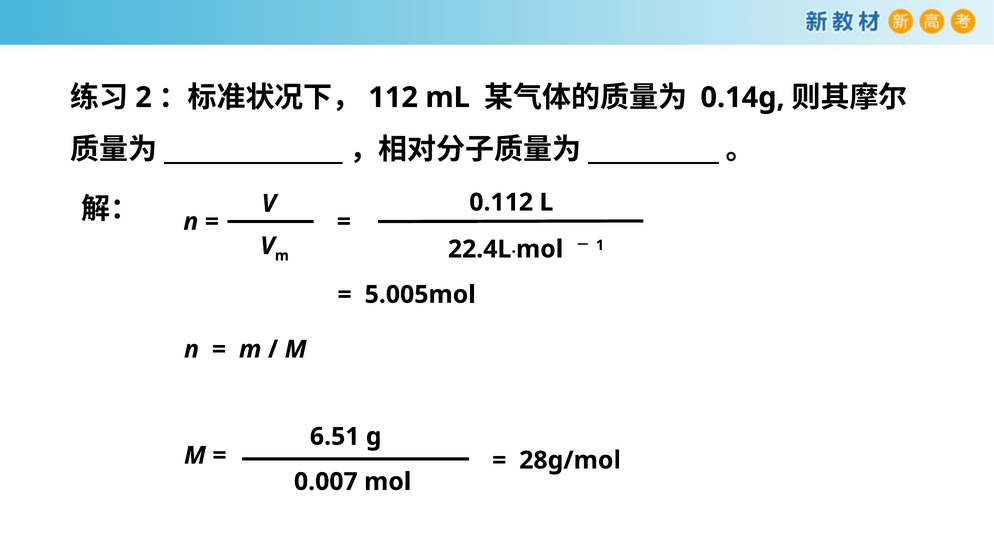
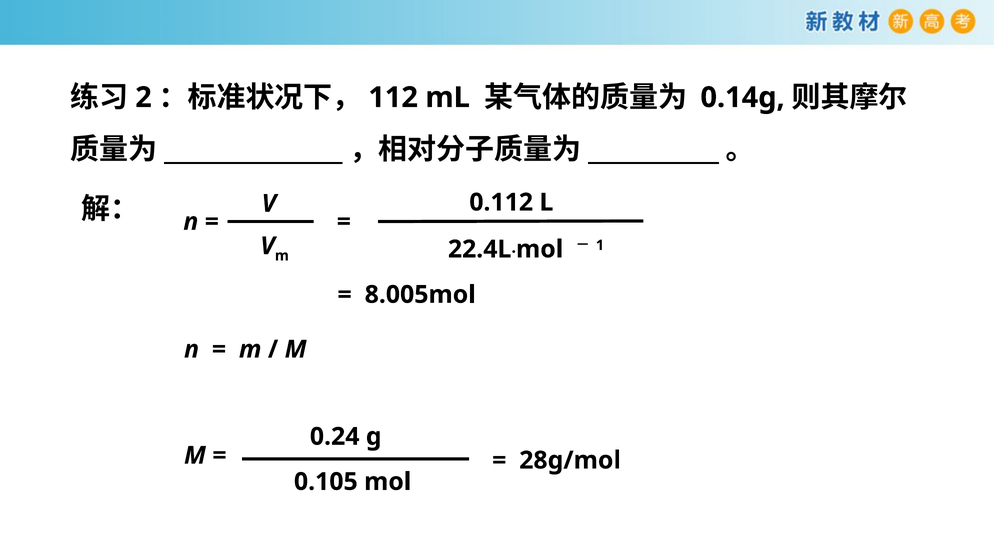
5.005mol: 5.005mol -> 8.005mol
6.51: 6.51 -> 0.24
0.007: 0.007 -> 0.105
